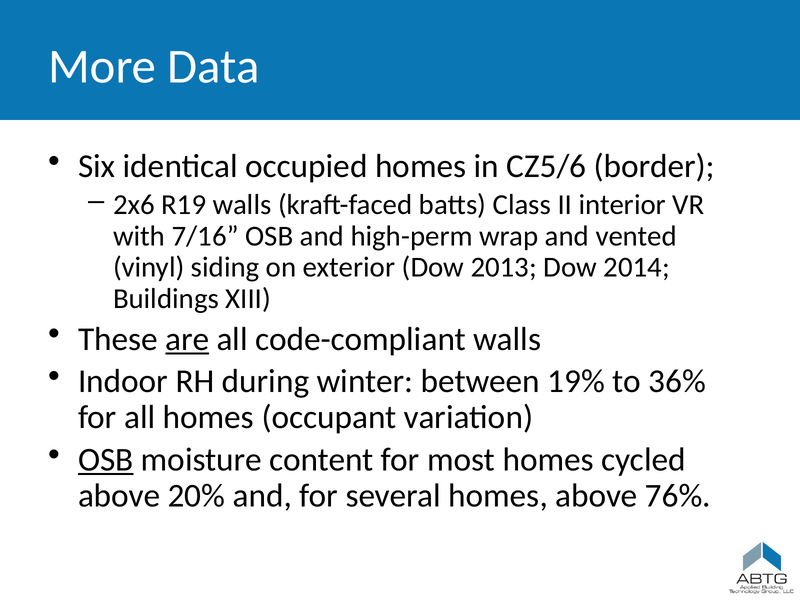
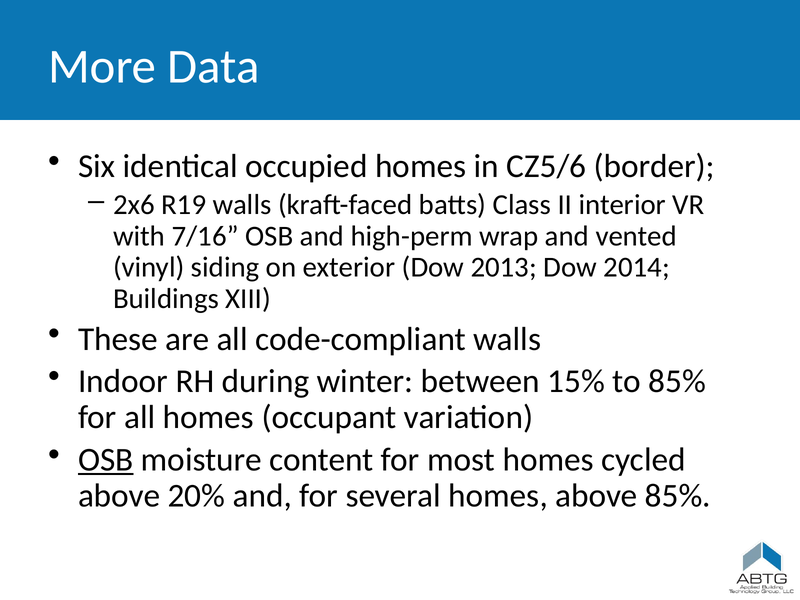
are underline: present -> none
19%: 19% -> 15%
to 36%: 36% -> 85%
above 76%: 76% -> 85%
